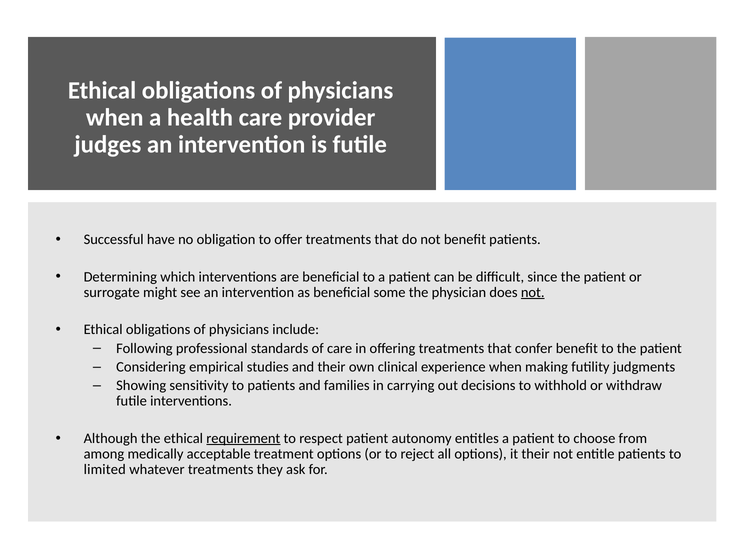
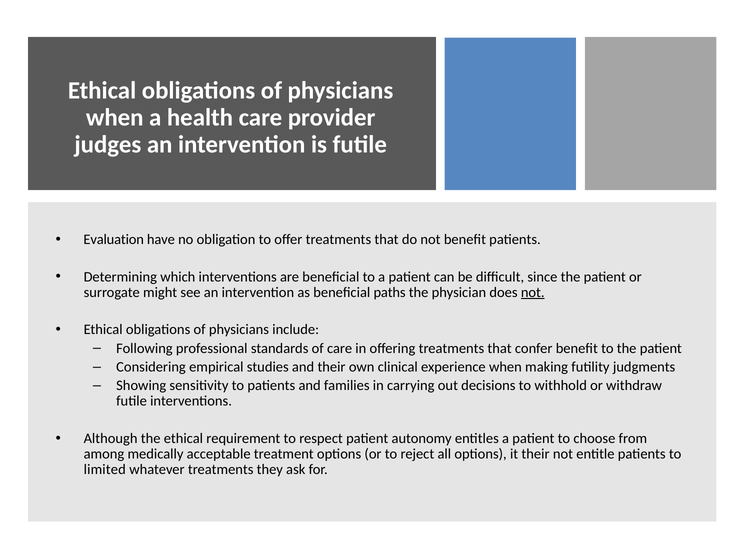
Successful: Successful -> Evaluation
some: some -> paths
requirement underline: present -> none
